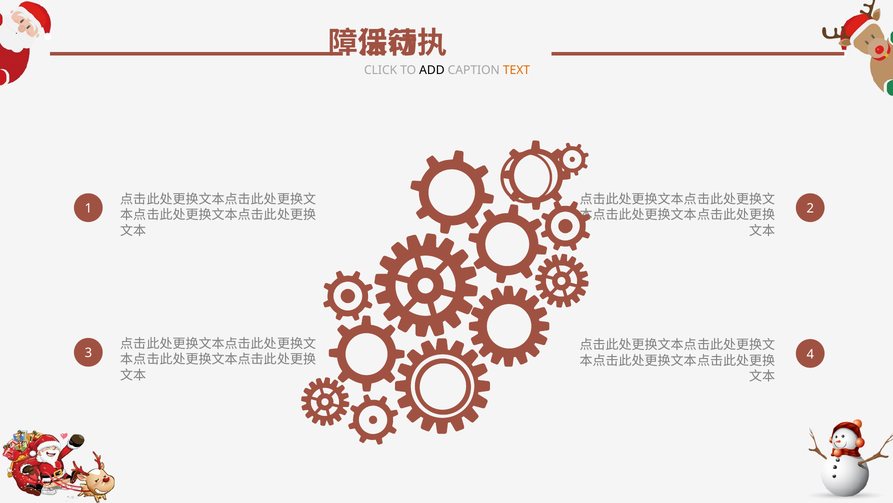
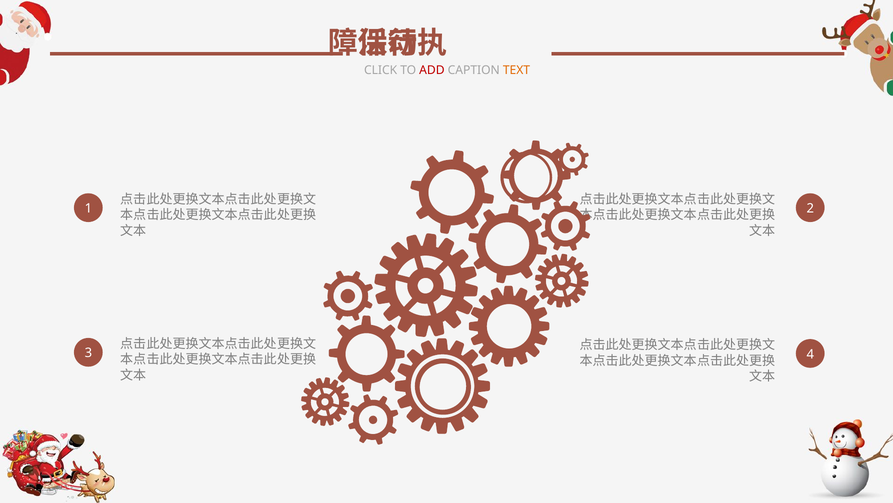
ADD colour: black -> red
